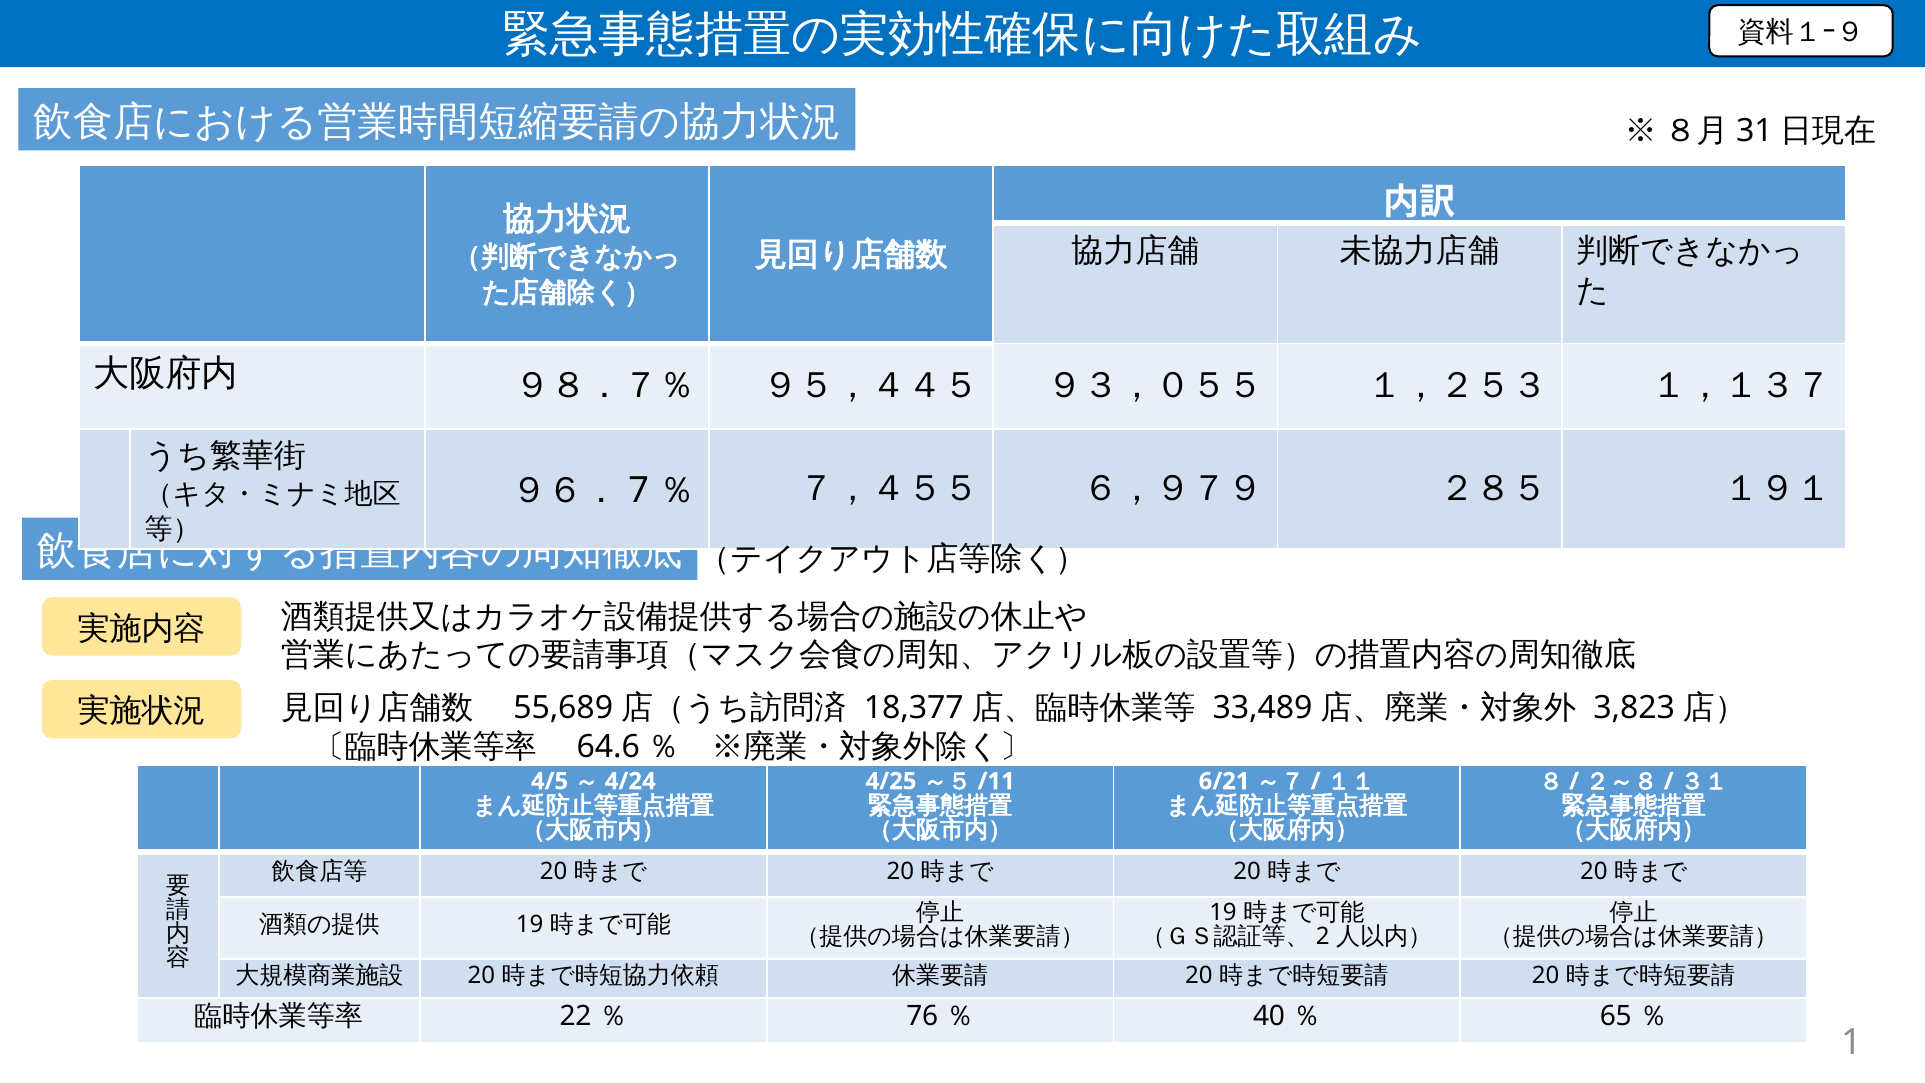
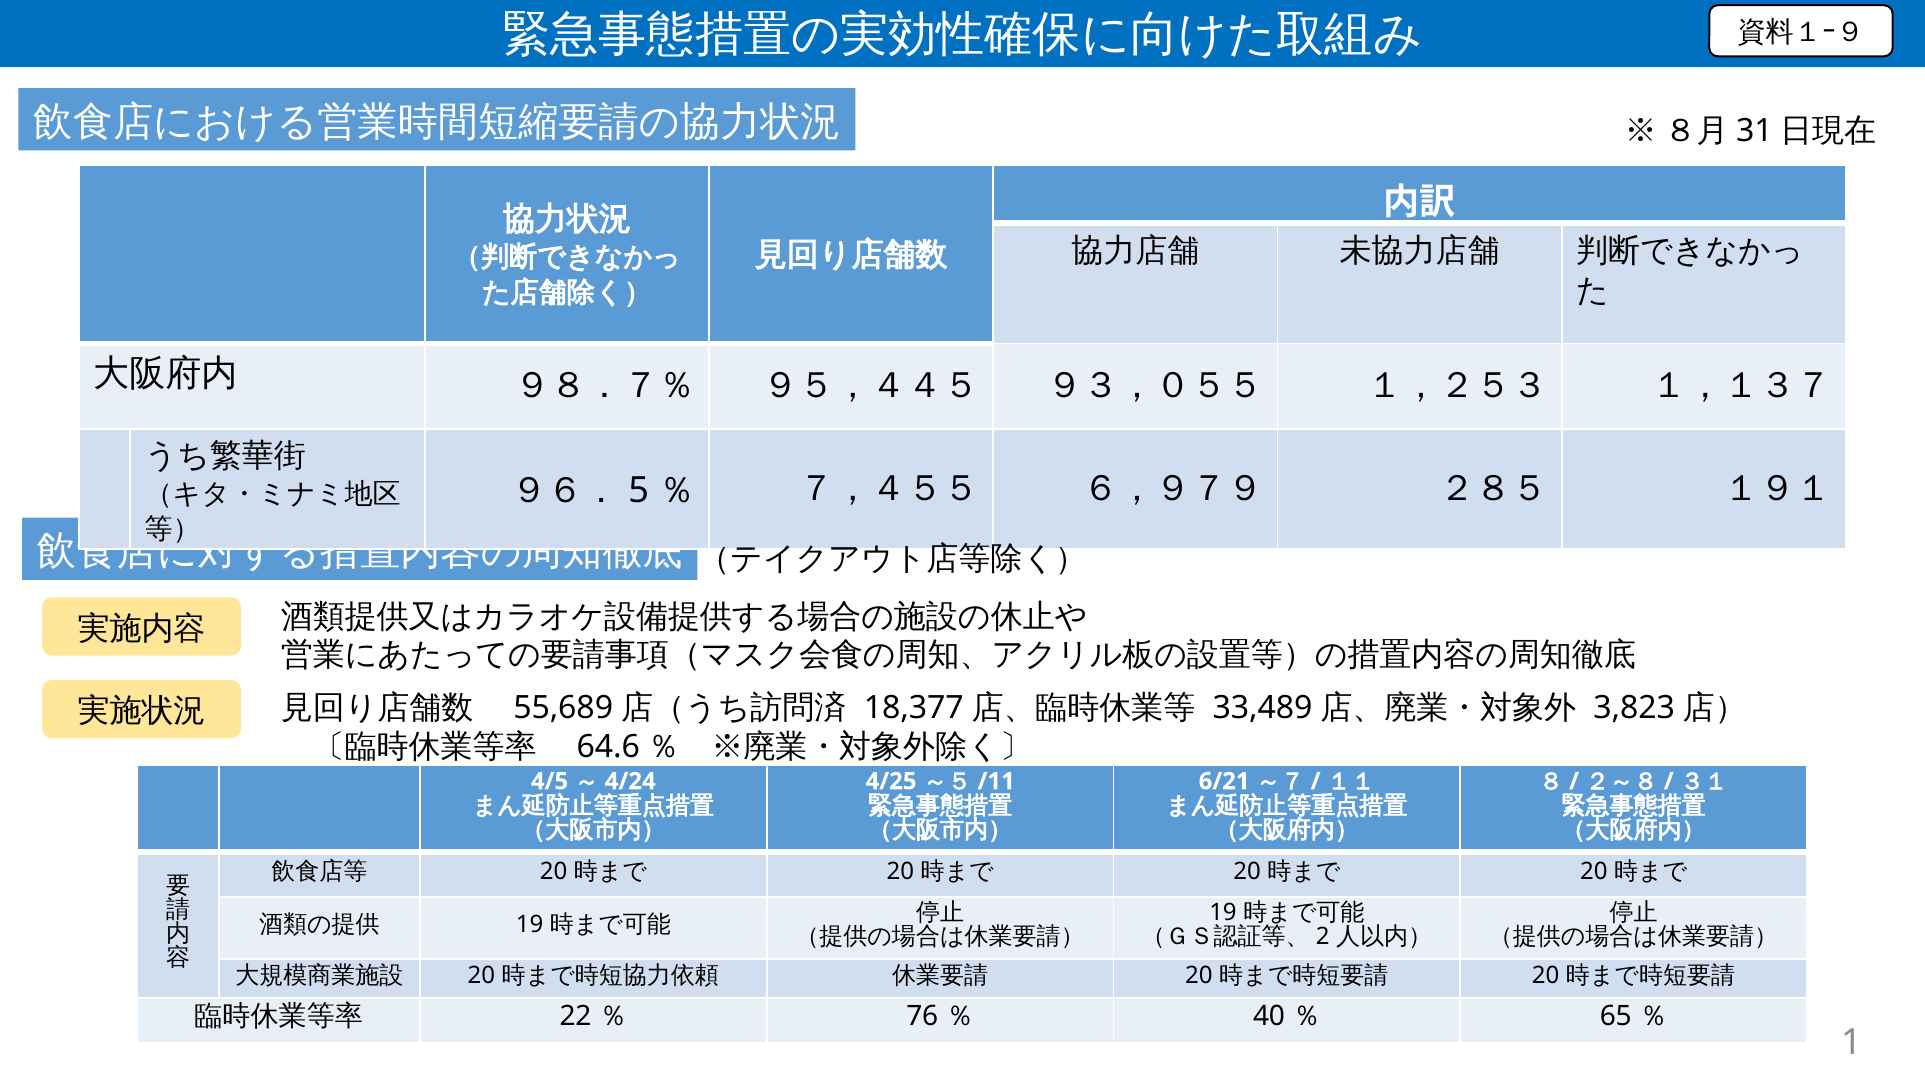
7: 7 -> 5
